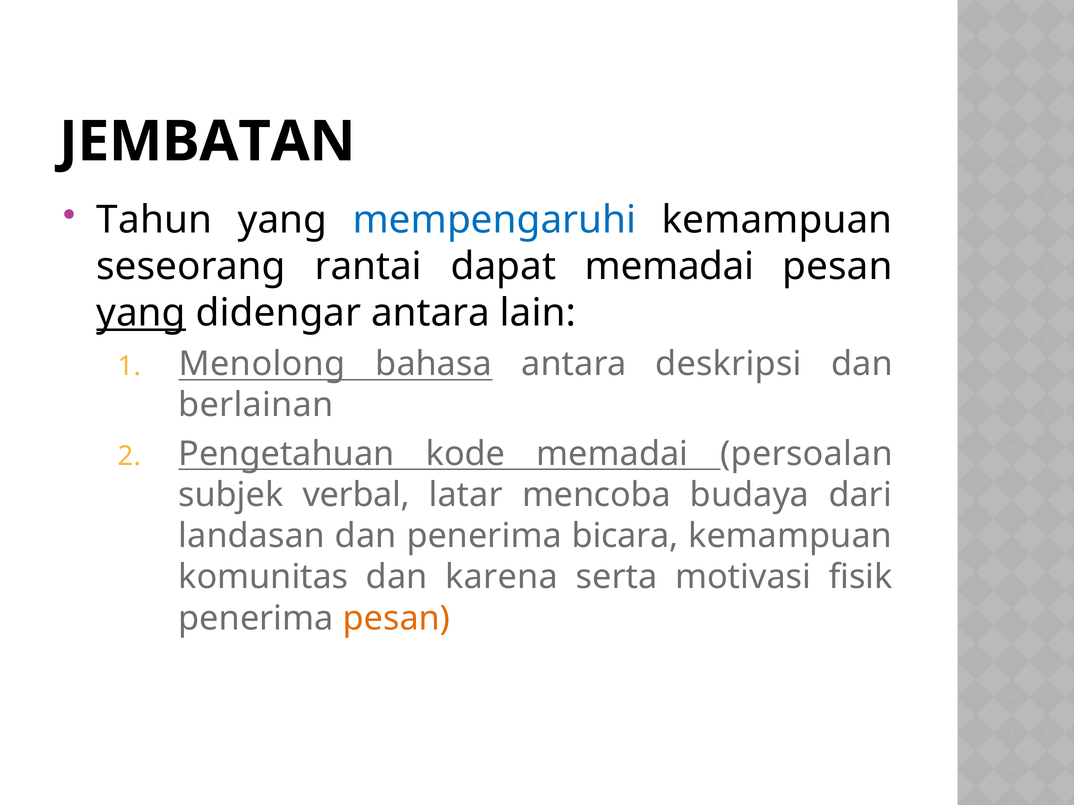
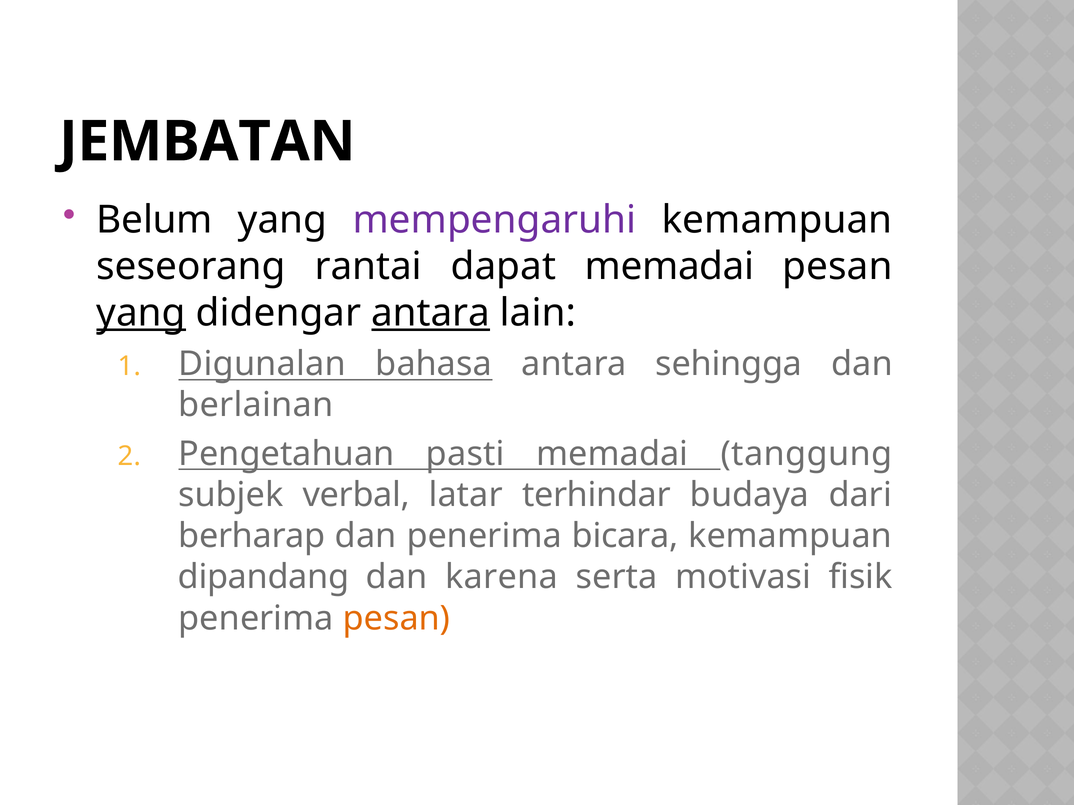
Tahun: Tahun -> Belum
mempengaruhi colour: blue -> purple
antara at (431, 313) underline: none -> present
Menolong: Menolong -> Digunalan
deskripsi: deskripsi -> sehingga
kode: kode -> pasti
persoalan: persoalan -> tanggung
mencoba: mencoba -> terhindar
landasan: landasan -> berharap
komunitas: komunitas -> dipandang
